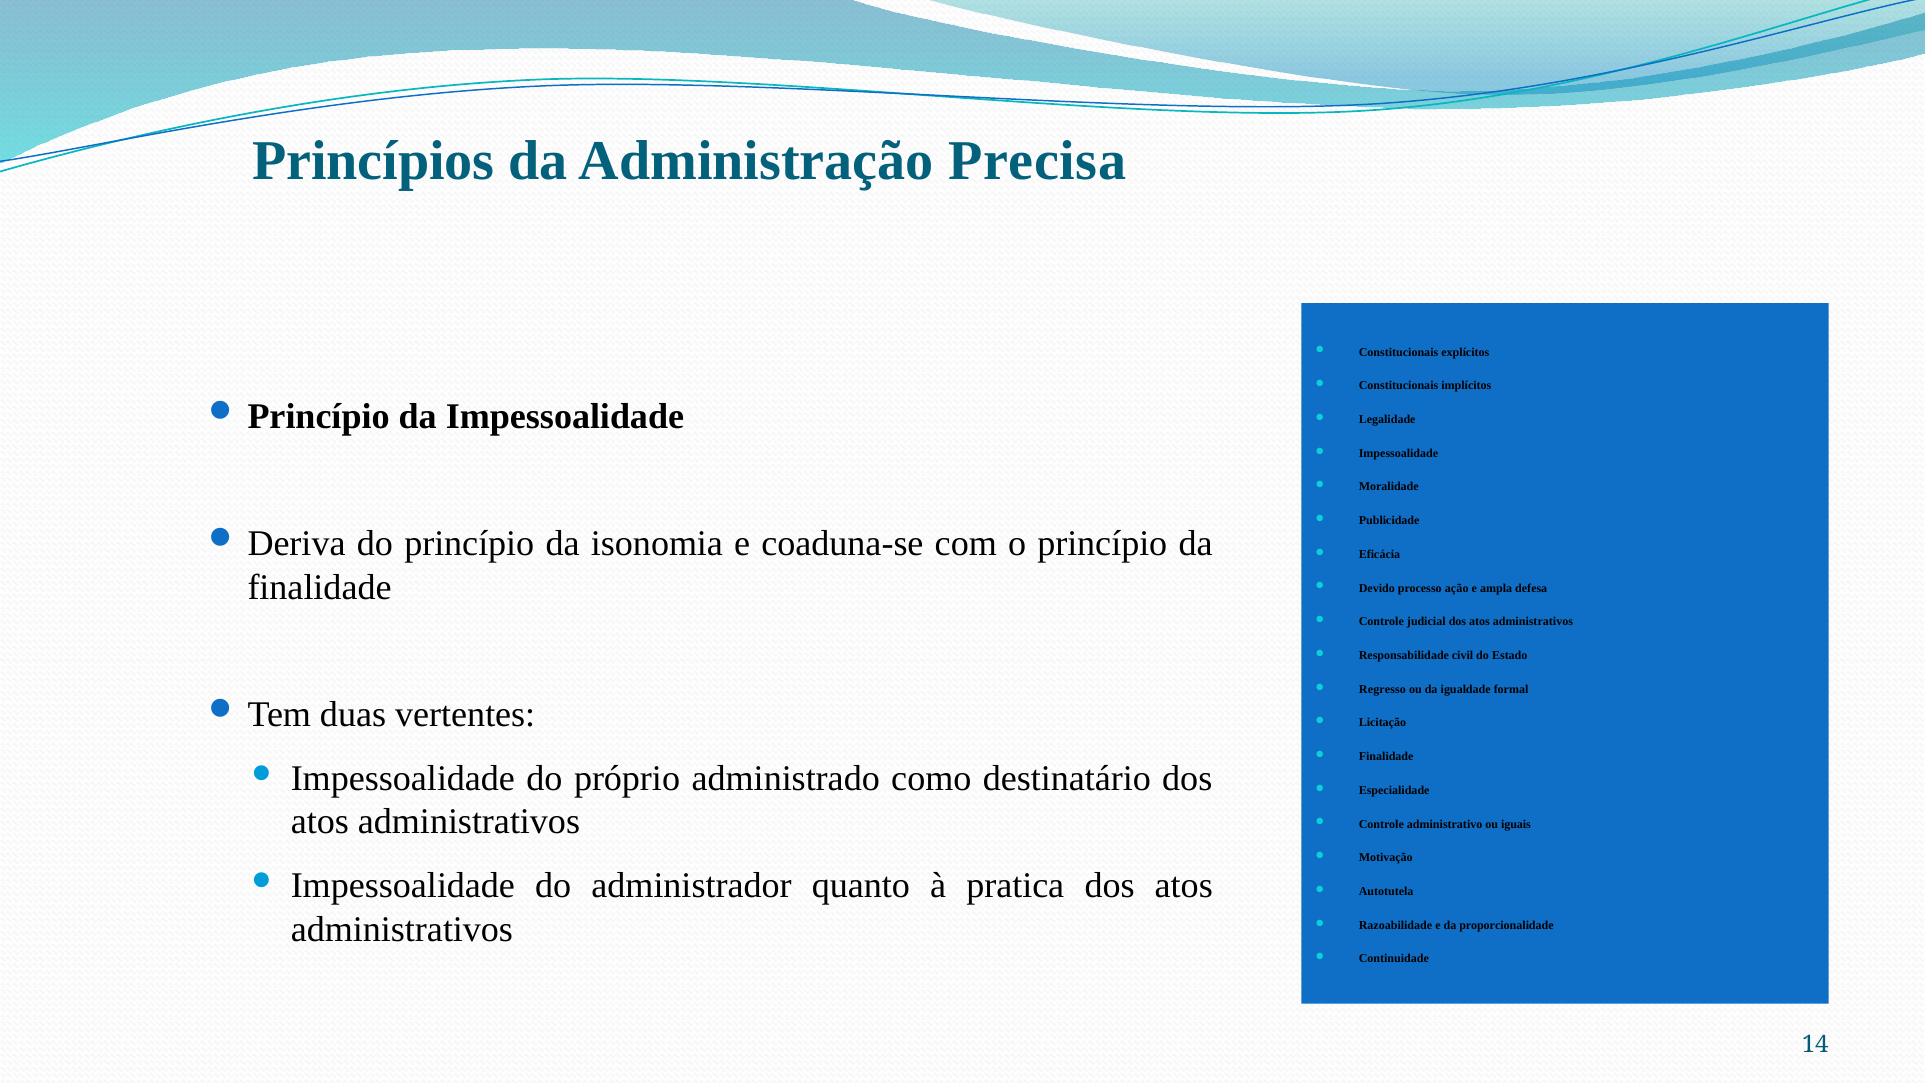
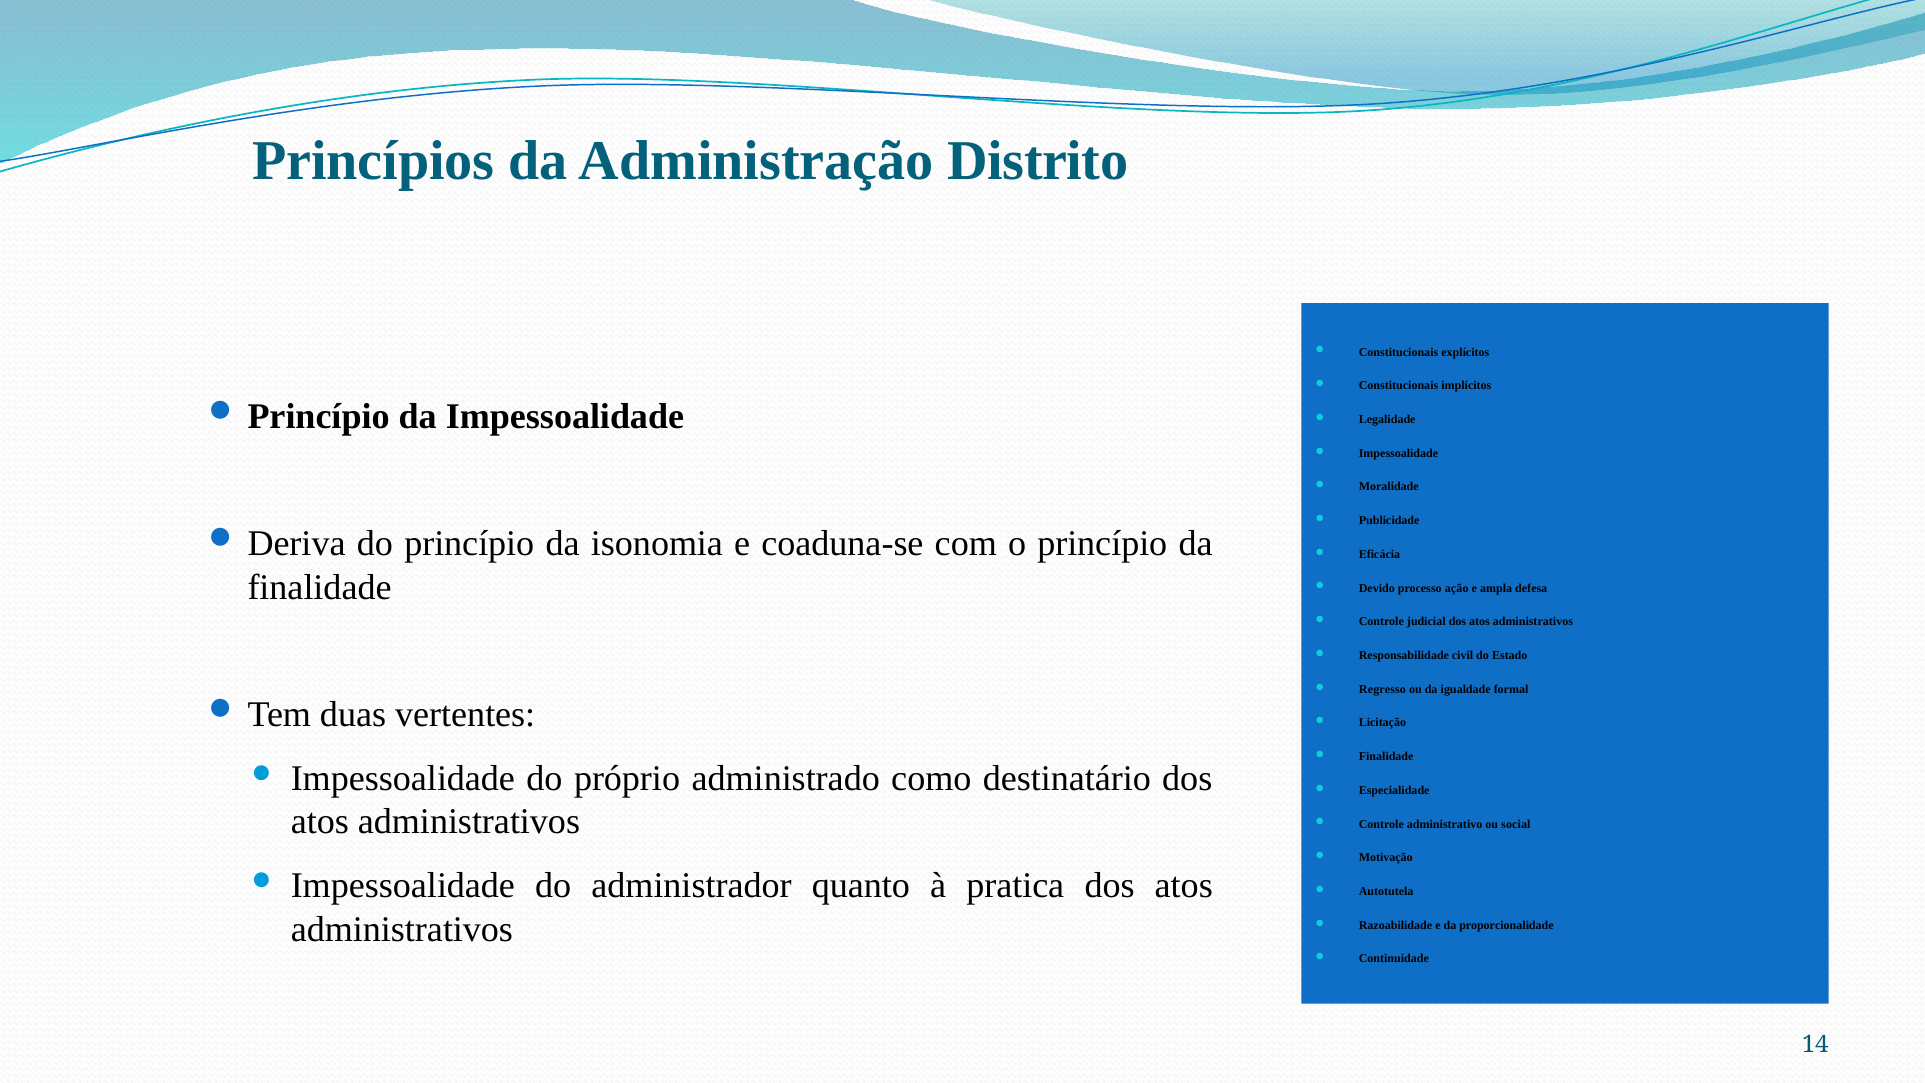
Precisa: Precisa -> Distrito
iguais: iguais -> social
